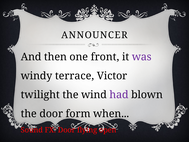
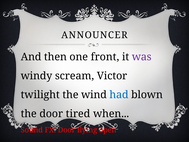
terrace: terrace -> scream
had colour: purple -> blue
form: form -> tired
